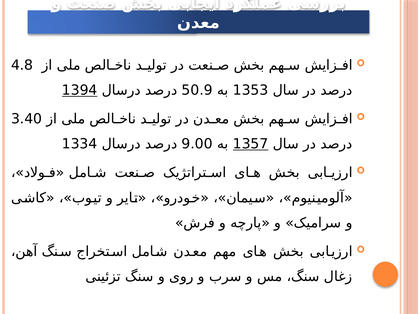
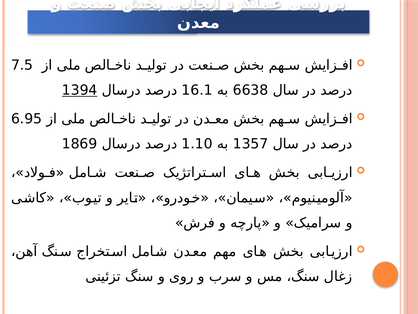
4.8: 4.8 -> 7.5
50.9: 50.9 -> 16.1
1353: 1353 -> 6638
3.40: 3.40 -> 6.95
1334: 1334 -> 1869
9.00: 9.00 -> 1.10
1357 underline: present -> none
